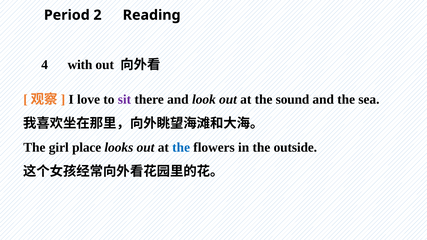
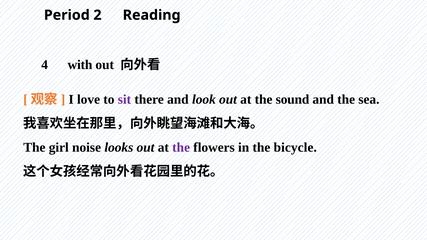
place: place -> noise
the at (181, 148) colour: blue -> purple
outside: outside -> bicycle
